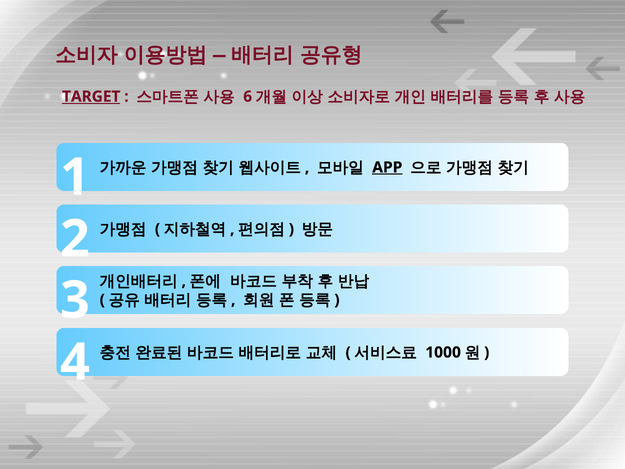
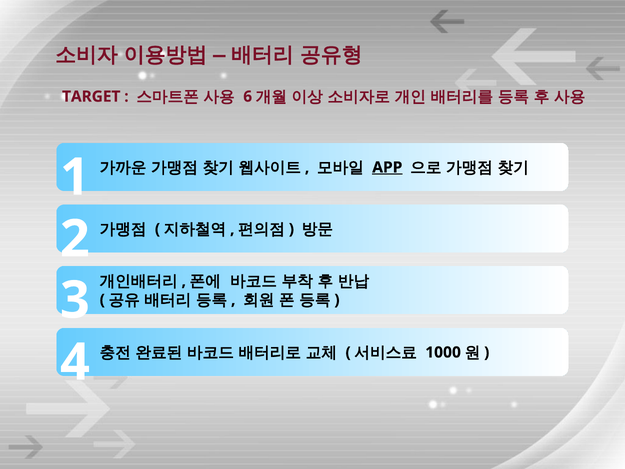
TARGET underline: present -> none
